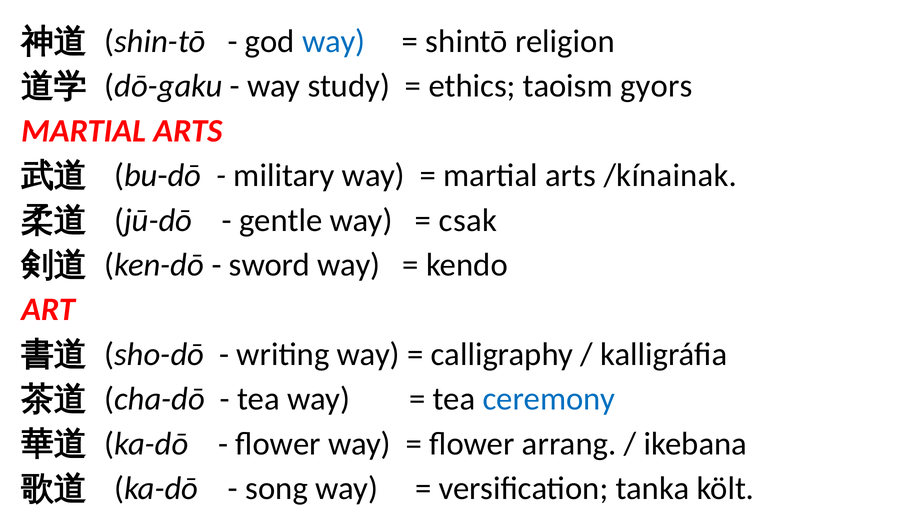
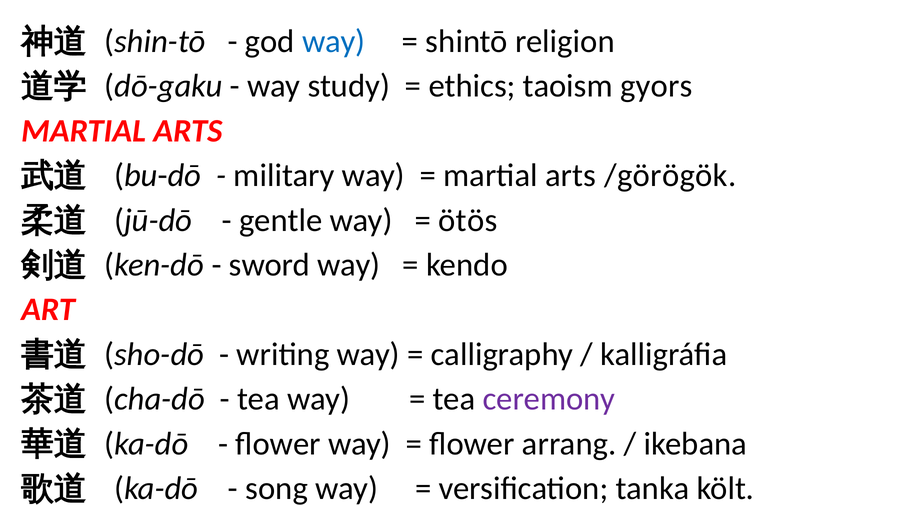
/kínainak: /kínainak -> /görögök
csak: csak -> ötös
ceremony colour: blue -> purple
